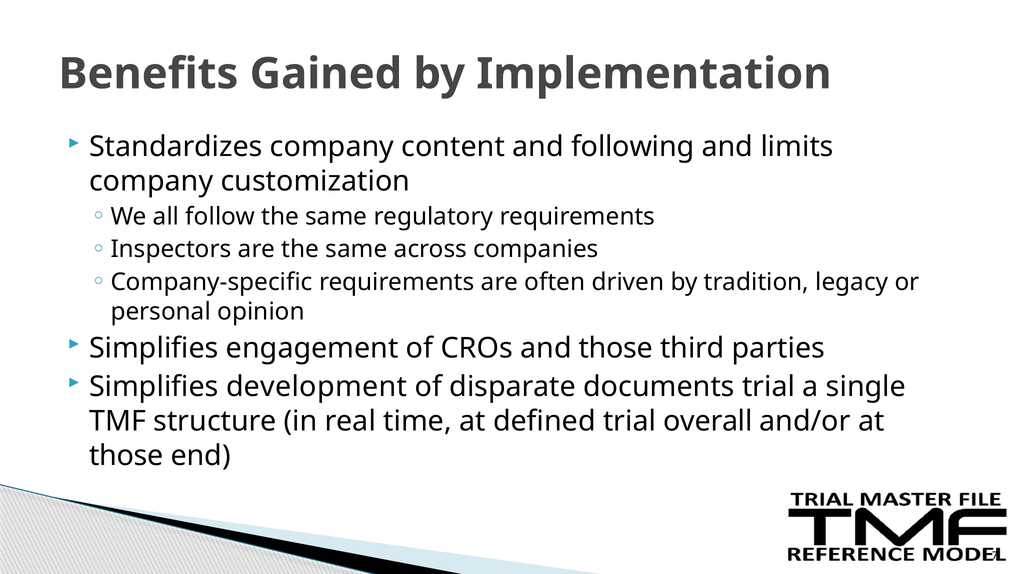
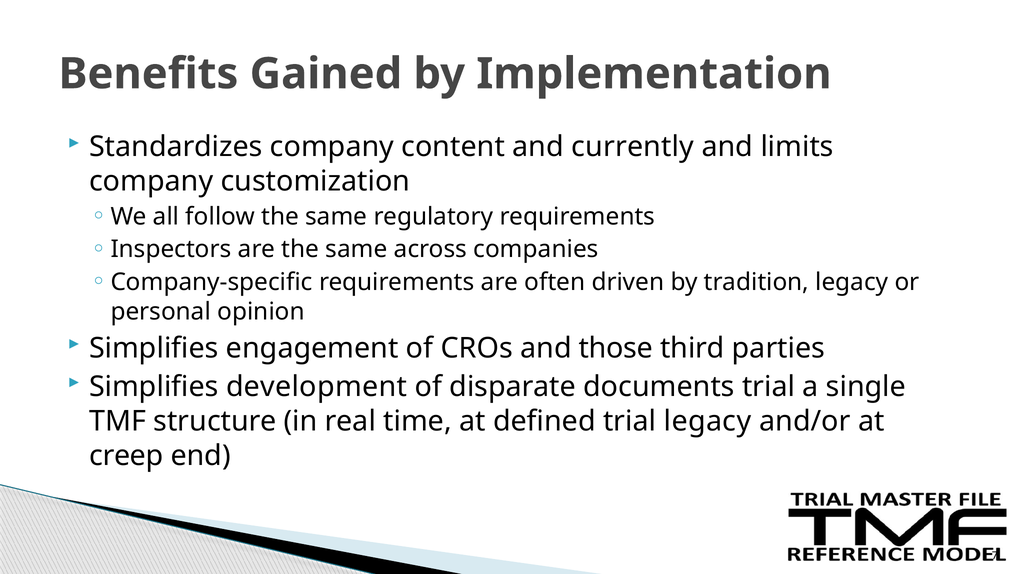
following: following -> currently
trial overall: overall -> legacy
those at (126, 456): those -> creep
